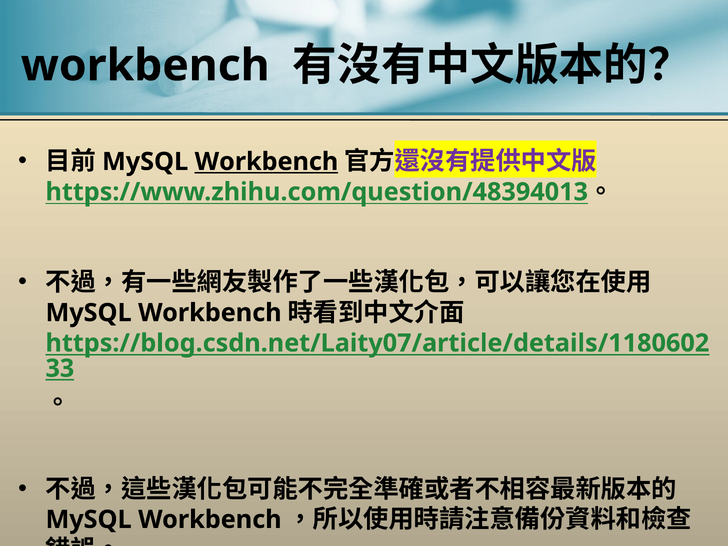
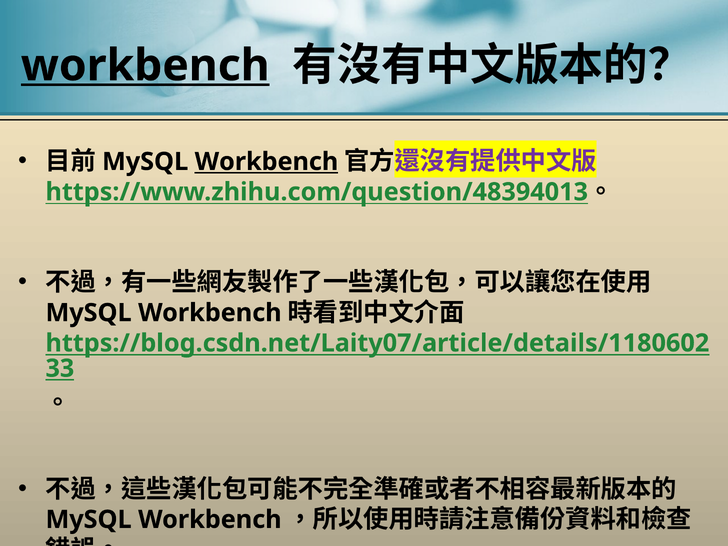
workbench at (145, 66) underline: none -> present
